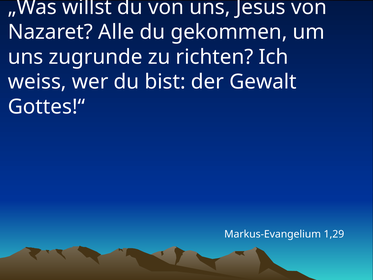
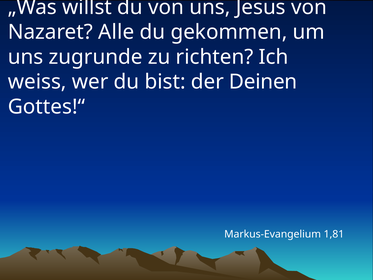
Gewalt: Gewalt -> Deinen
1,29: 1,29 -> 1,81
